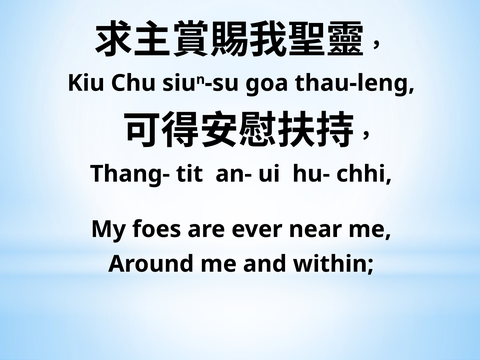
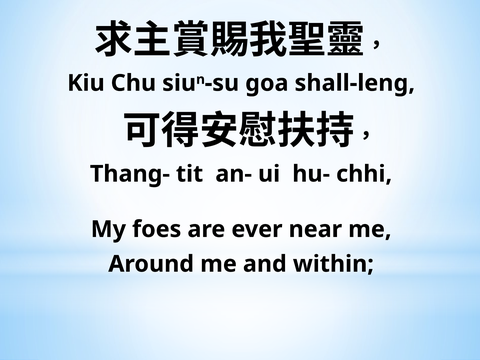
thau-leng: thau-leng -> shall-leng
